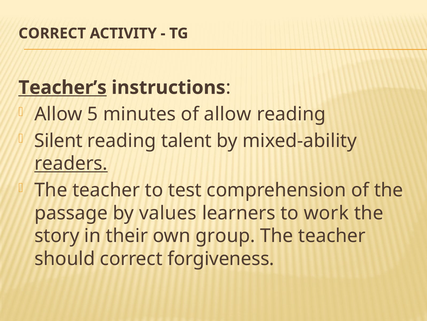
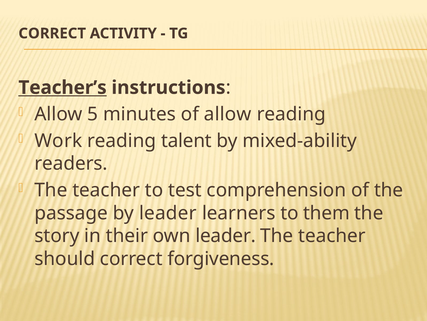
Silent: Silent -> Work
readers underline: present -> none
by values: values -> leader
work: work -> them
own group: group -> leader
